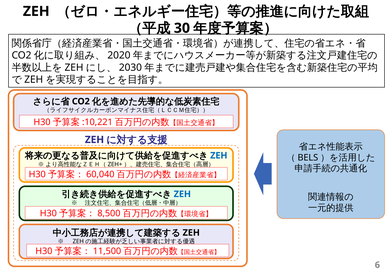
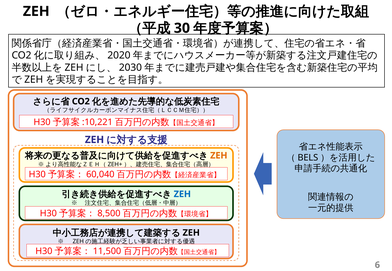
ZEH at (219, 156) colour: blue -> orange
